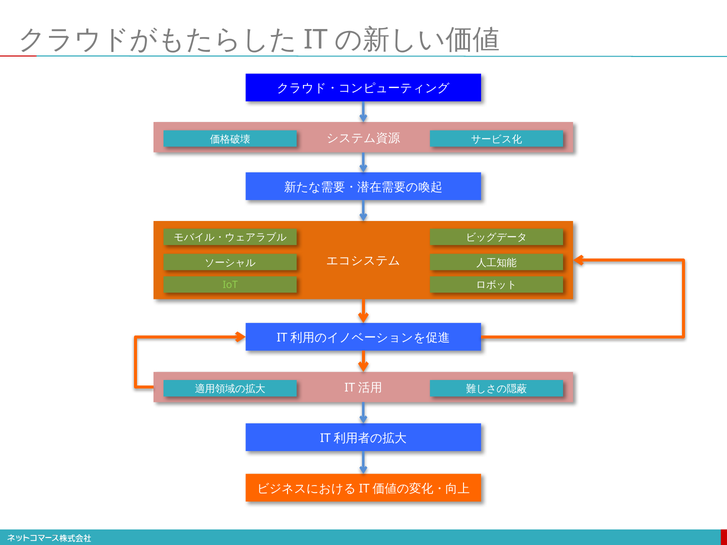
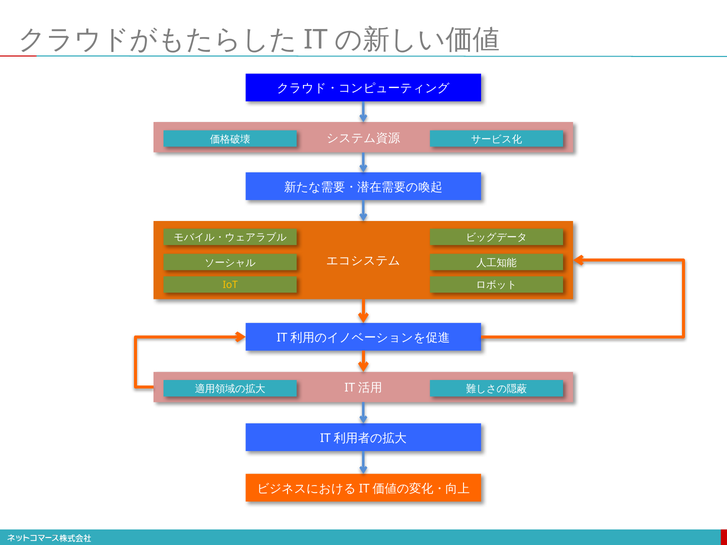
IoT colour: light green -> yellow
